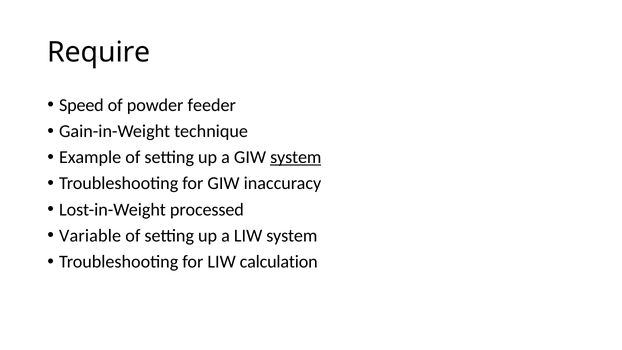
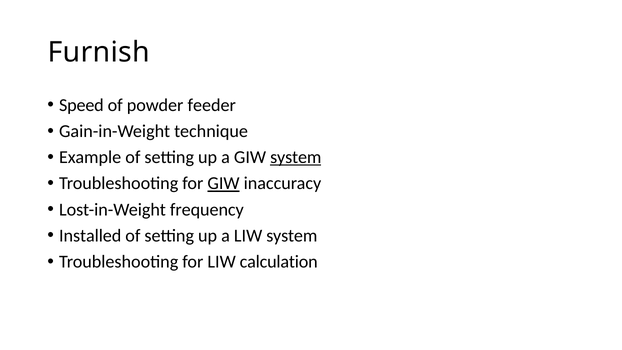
Require: Require -> Furnish
GIW at (224, 183) underline: none -> present
processed: processed -> frequency
Variable: Variable -> Installed
